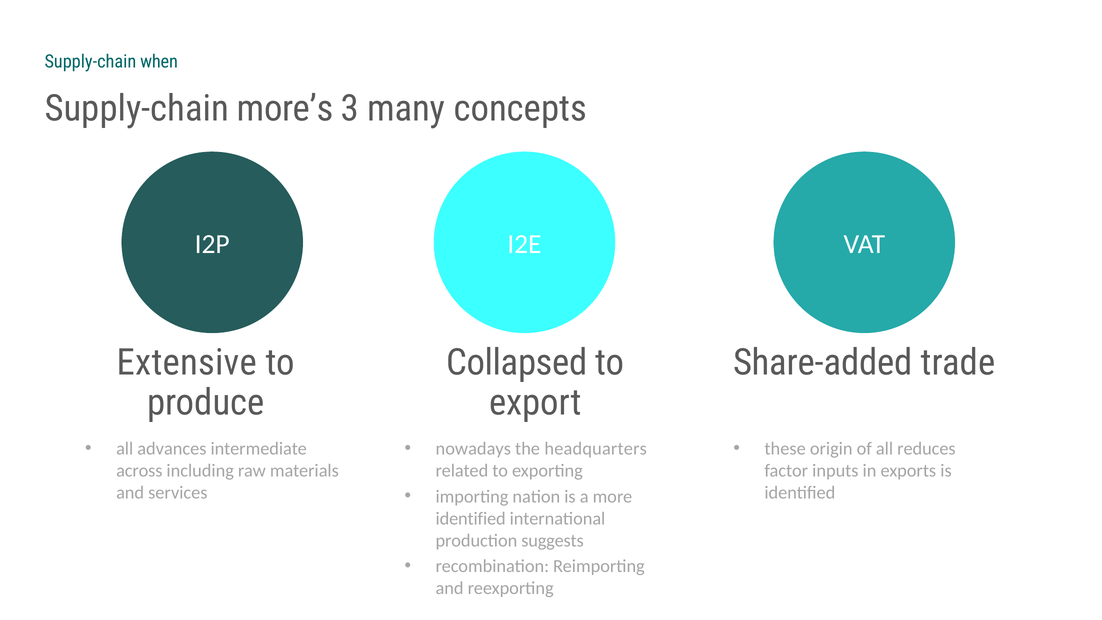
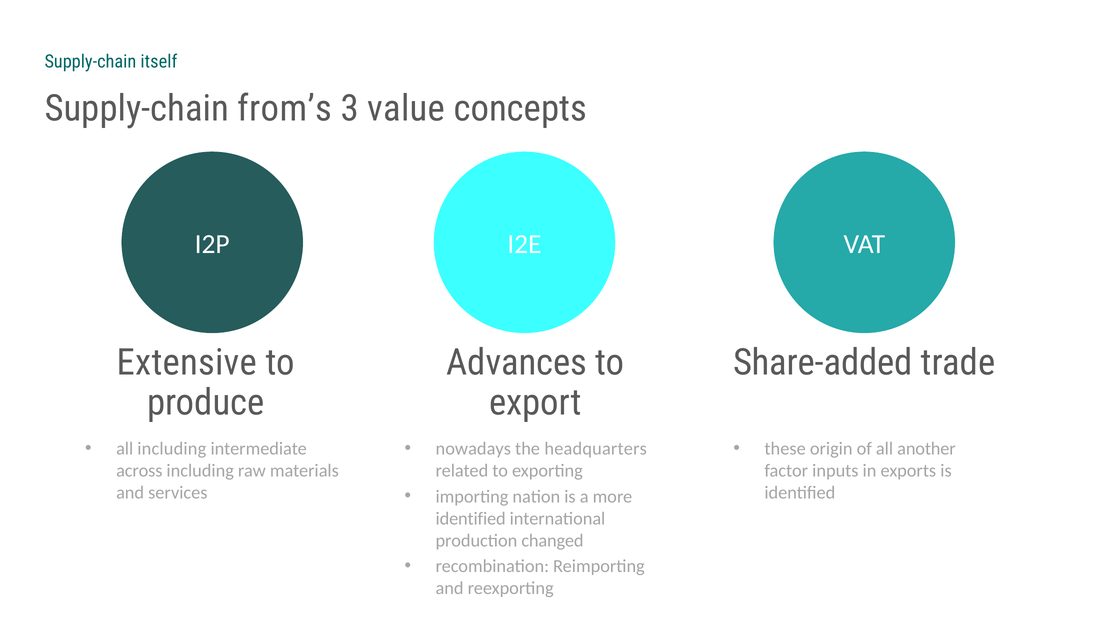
when: when -> itself
more’s: more’s -> from’s
many: many -> value
Collapsed: Collapsed -> Advances
all advances: advances -> including
reduces: reduces -> another
suggests: suggests -> changed
